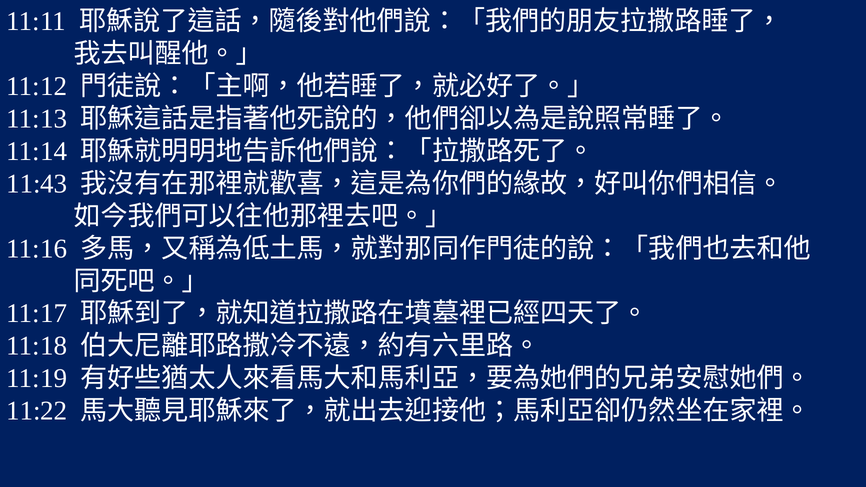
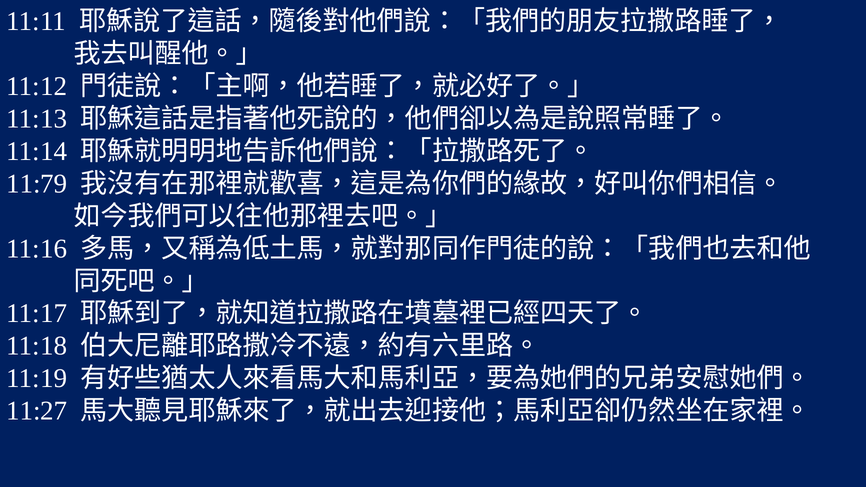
11:43: 11:43 -> 11:79
11:22: 11:22 -> 11:27
